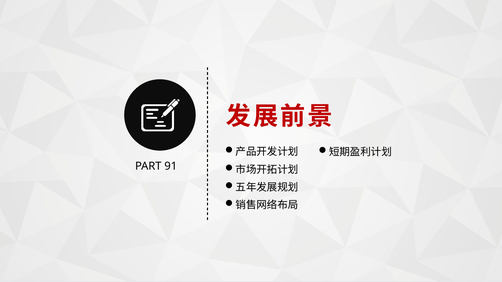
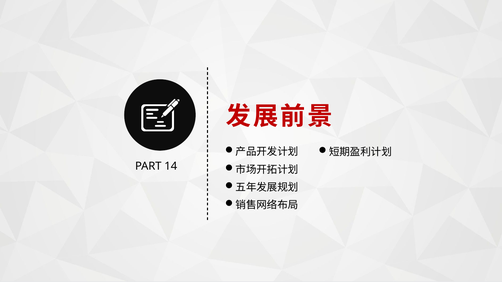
91: 91 -> 14
